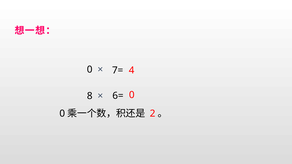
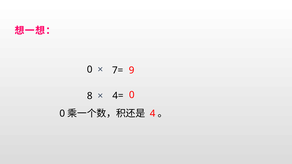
4: 4 -> 9
6=: 6= -> 4=
2: 2 -> 4
